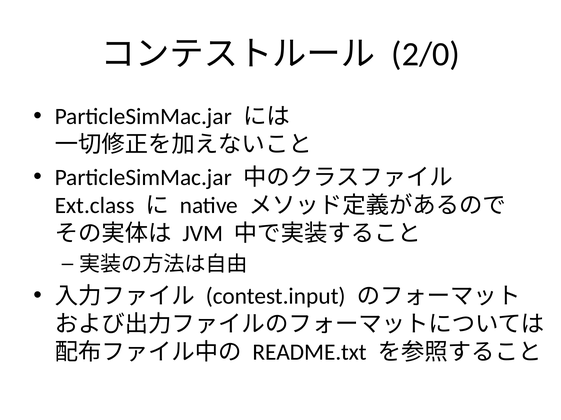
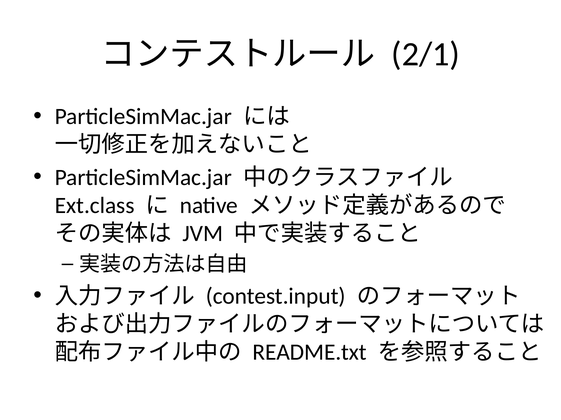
2/0: 2/0 -> 2/1
